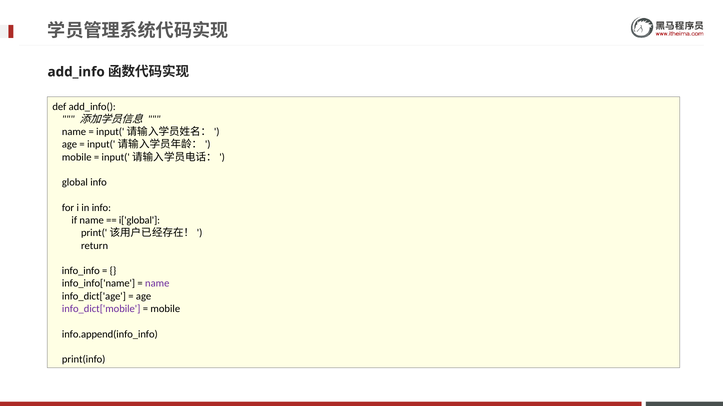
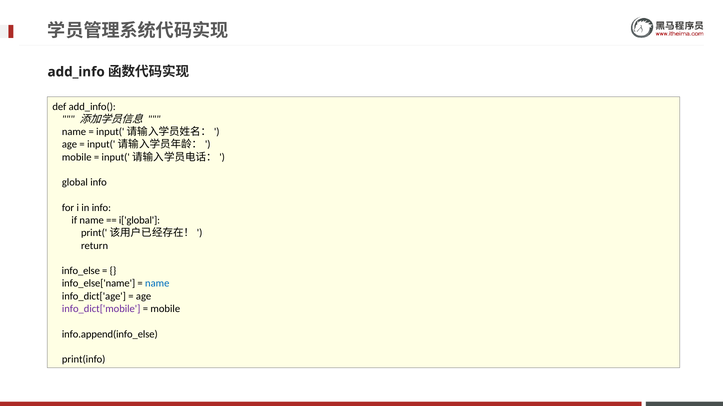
info_info: info_info -> info_else
info_info['name: info_info['name -> info_else['name
name at (157, 284) colour: purple -> blue
info.append(info_info: info.append(info_info -> info.append(info_else
